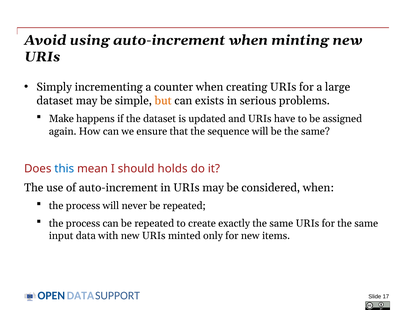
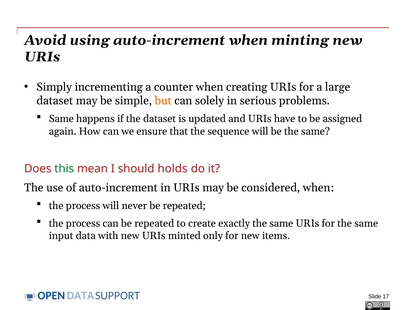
exists: exists -> solely
Make at (61, 119): Make -> Same
this colour: blue -> green
